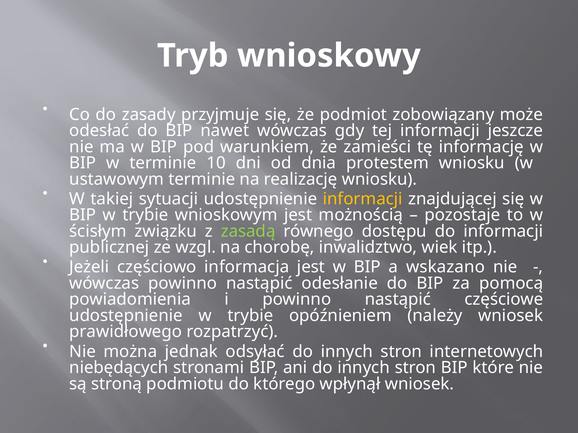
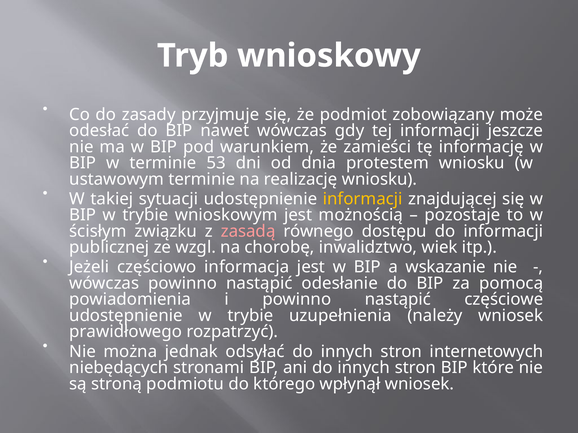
10: 10 -> 53
zasadą colour: light green -> pink
wskazano: wskazano -> wskazanie
opóźnieniem: opóźnieniem -> uzupełnienia
